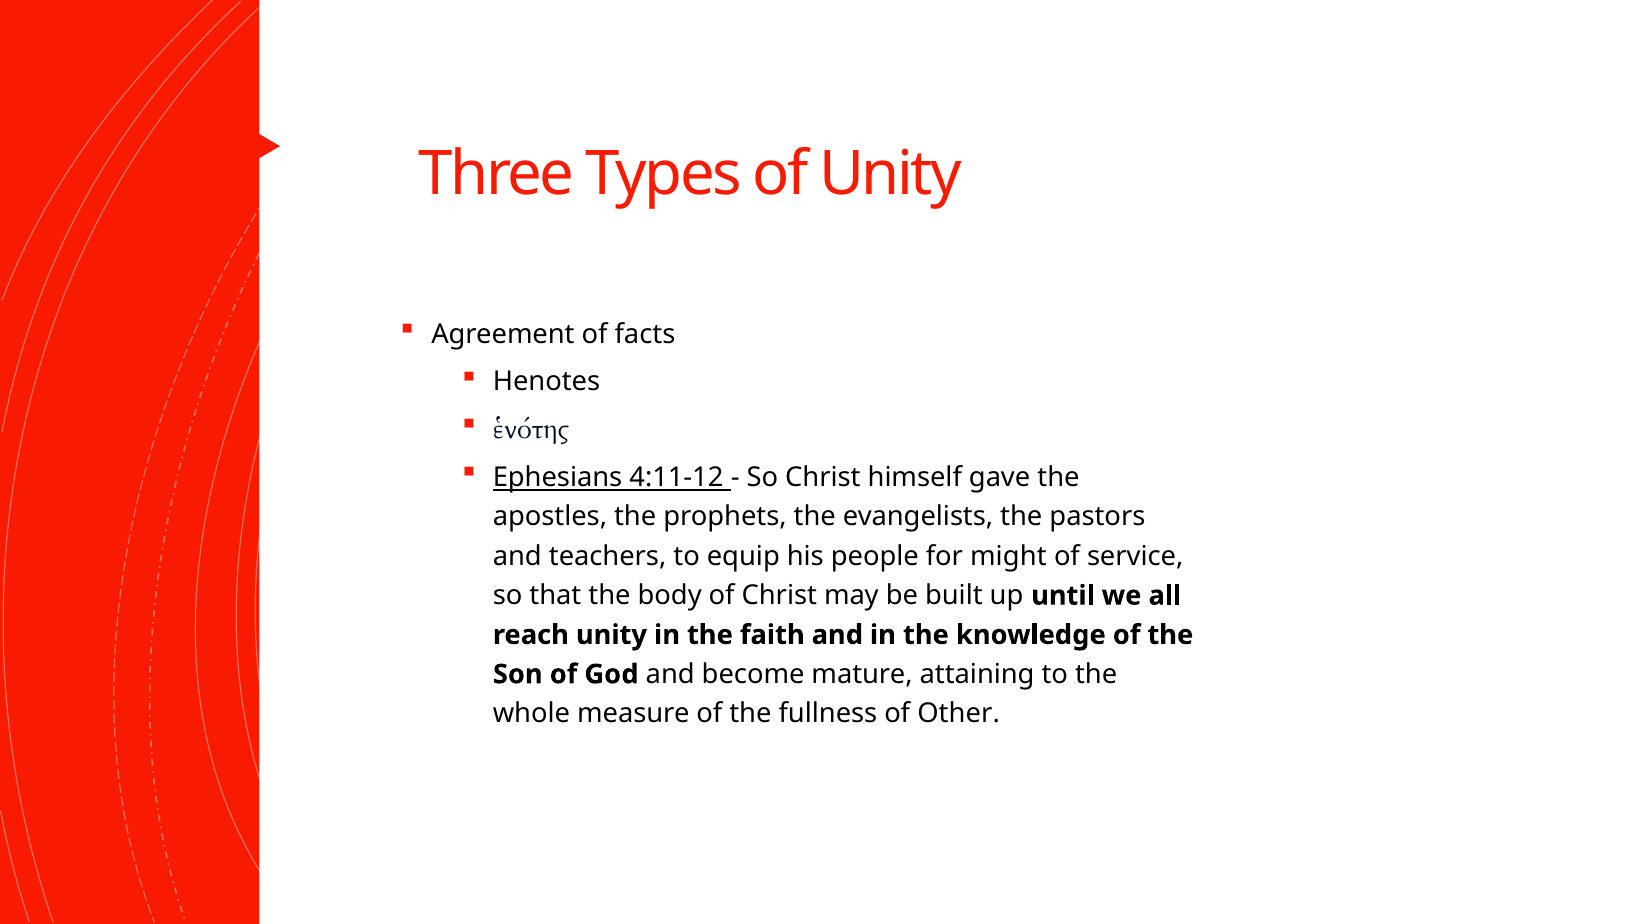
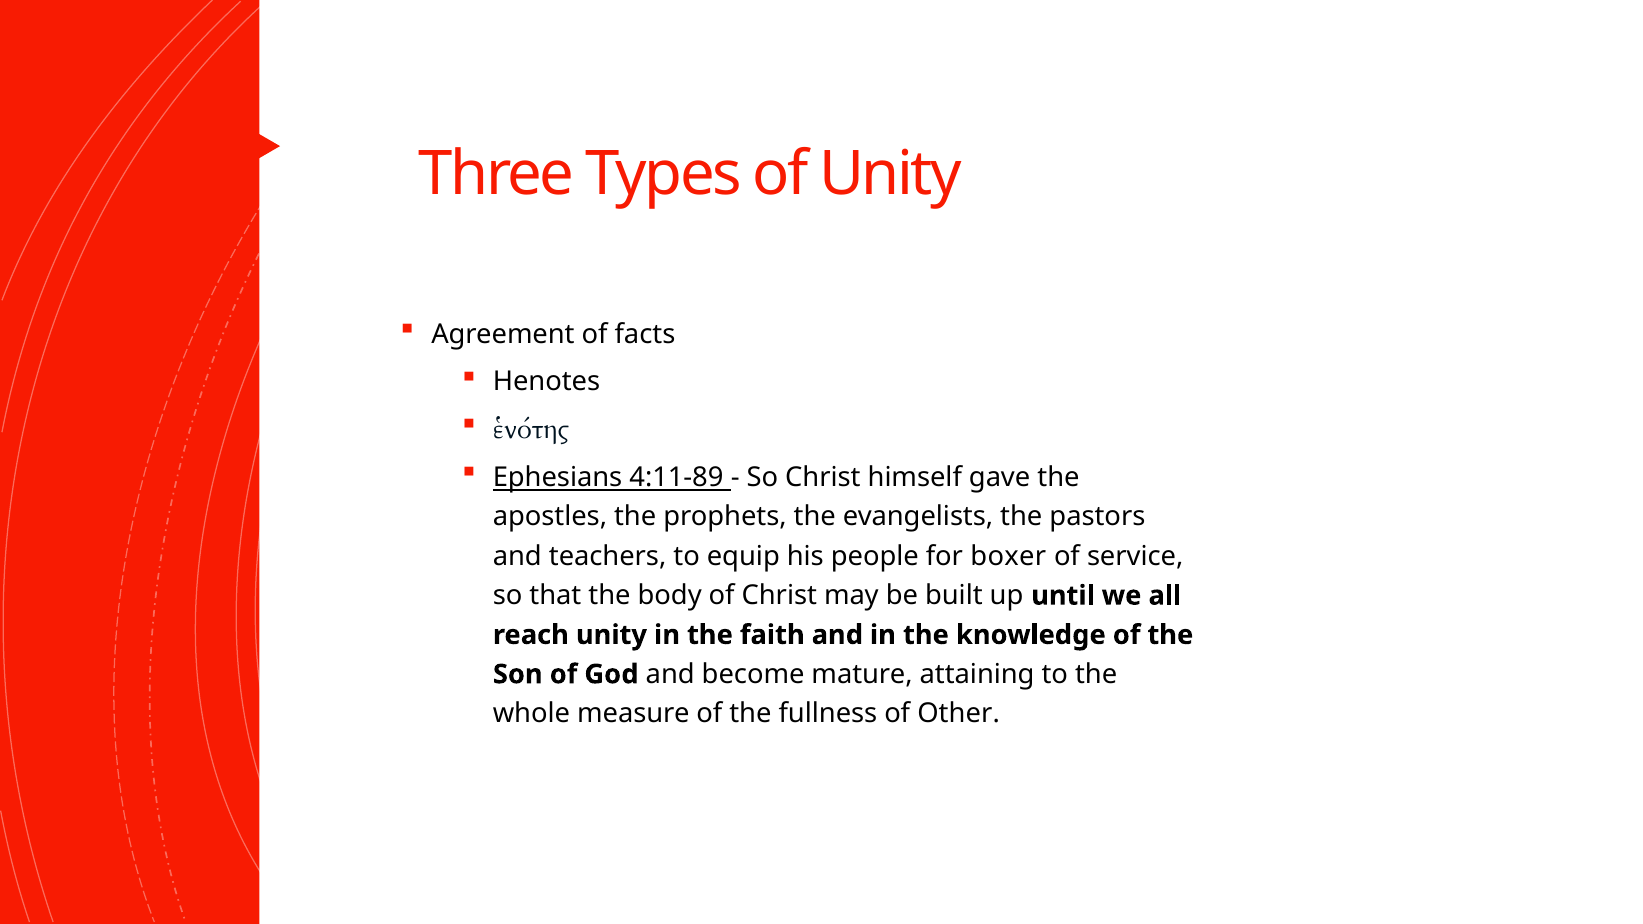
4:11-12: 4:11-12 -> 4:11-89
might: might -> boxer
